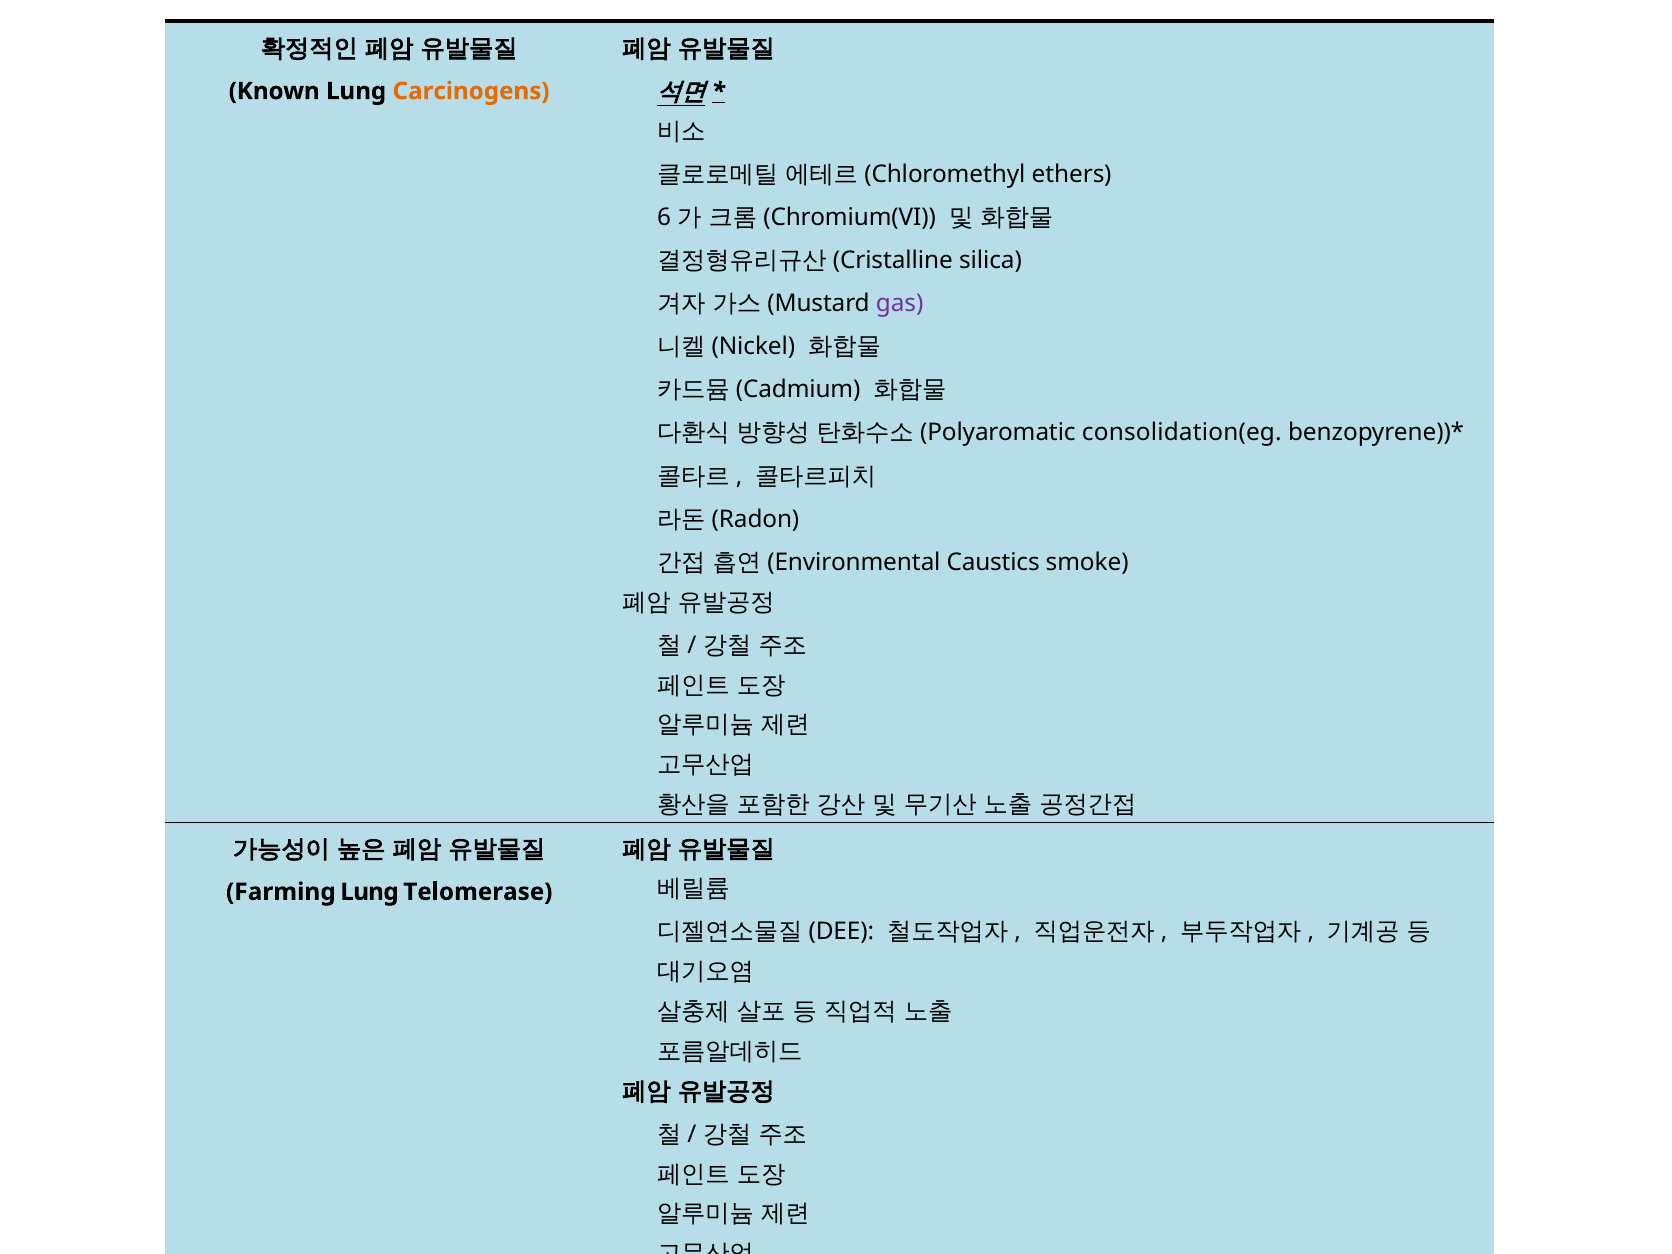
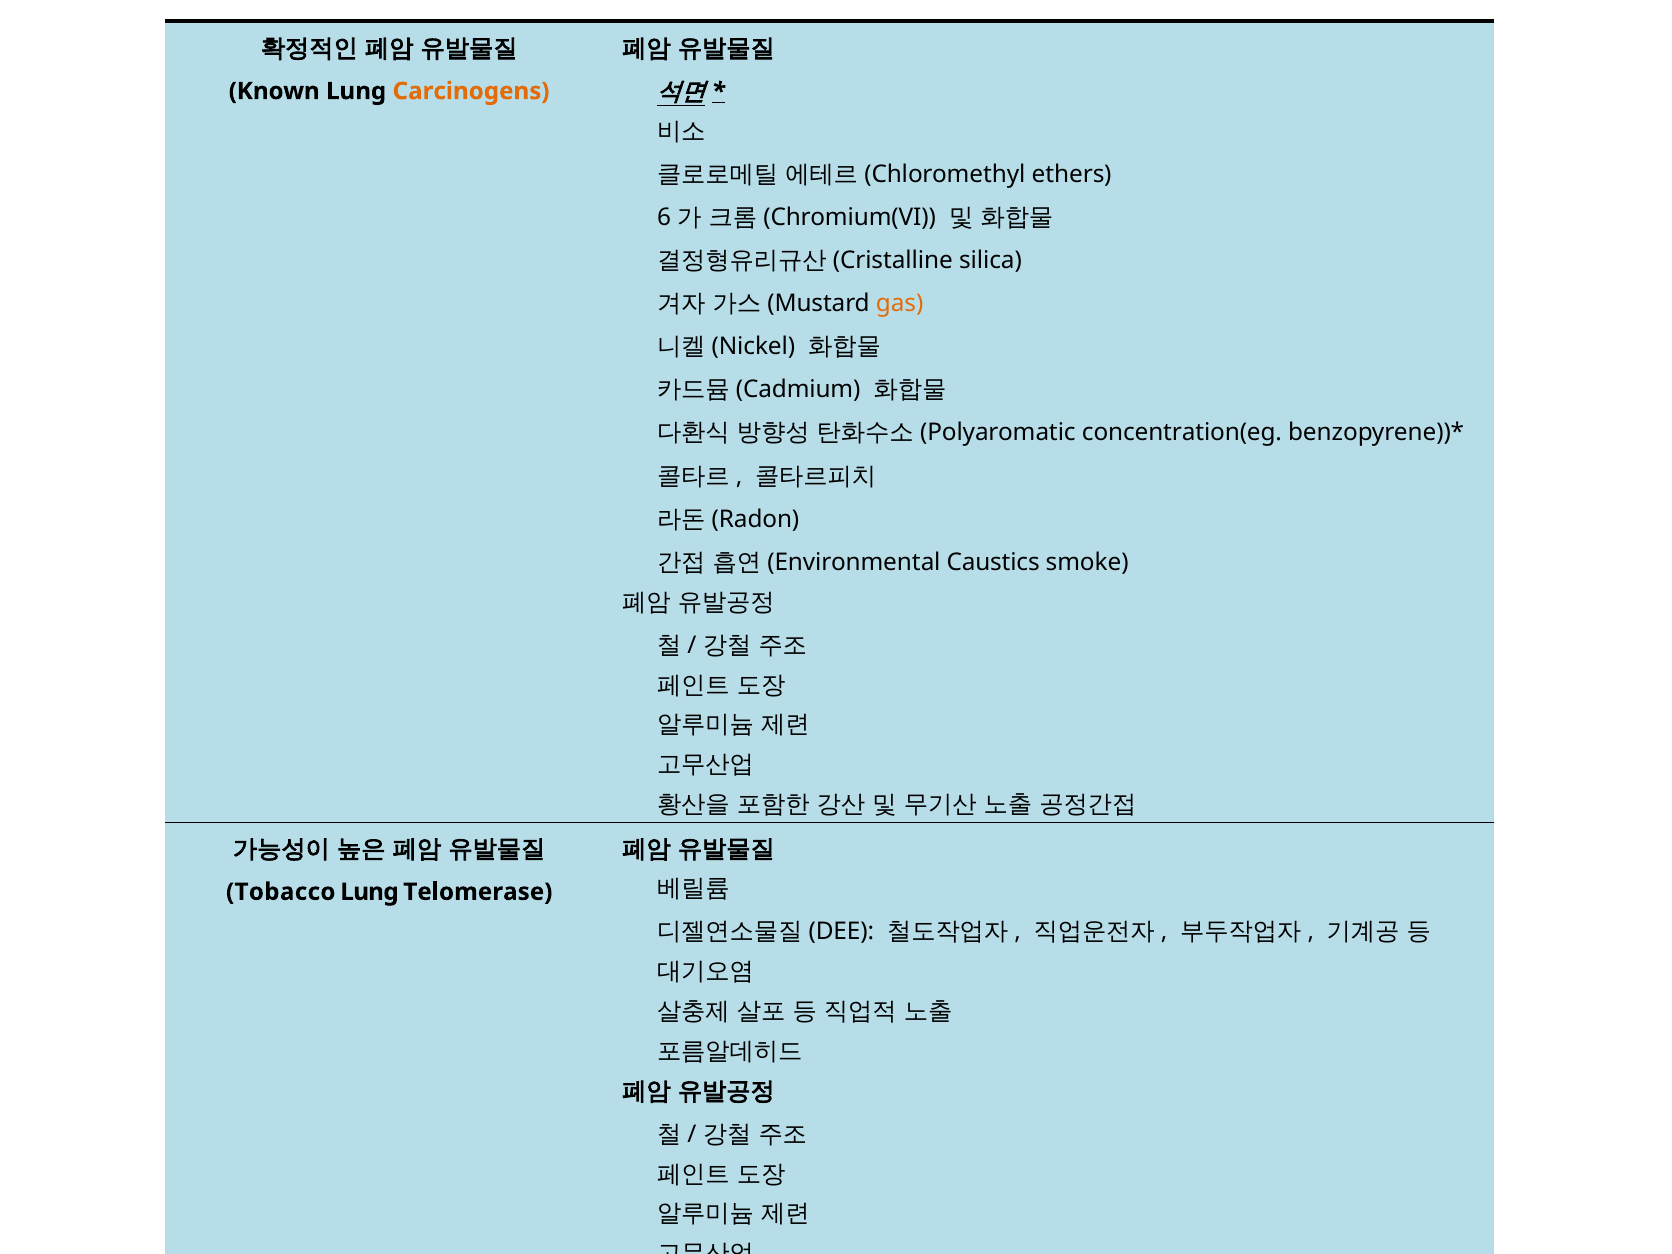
gas colour: purple -> orange
consolidation(eg: consolidation(eg -> concentration(eg
Farming: Farming -> Tobacco
